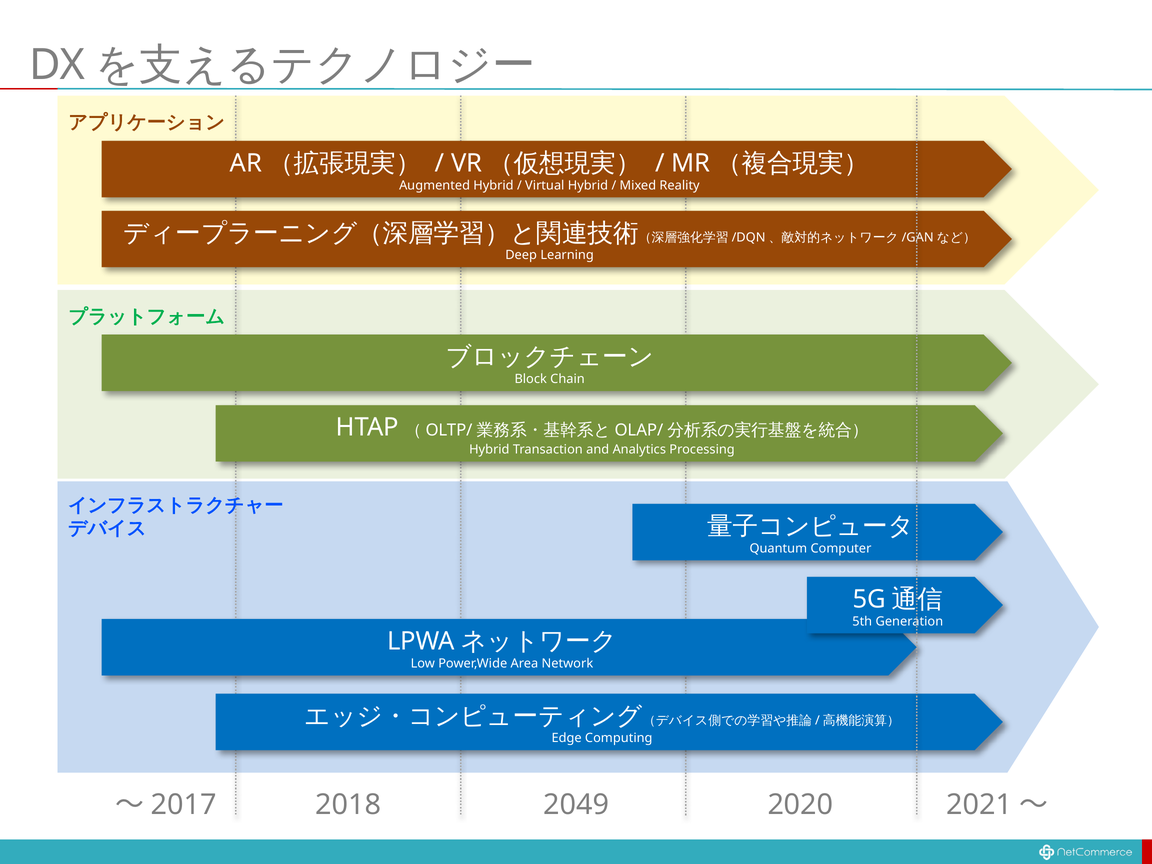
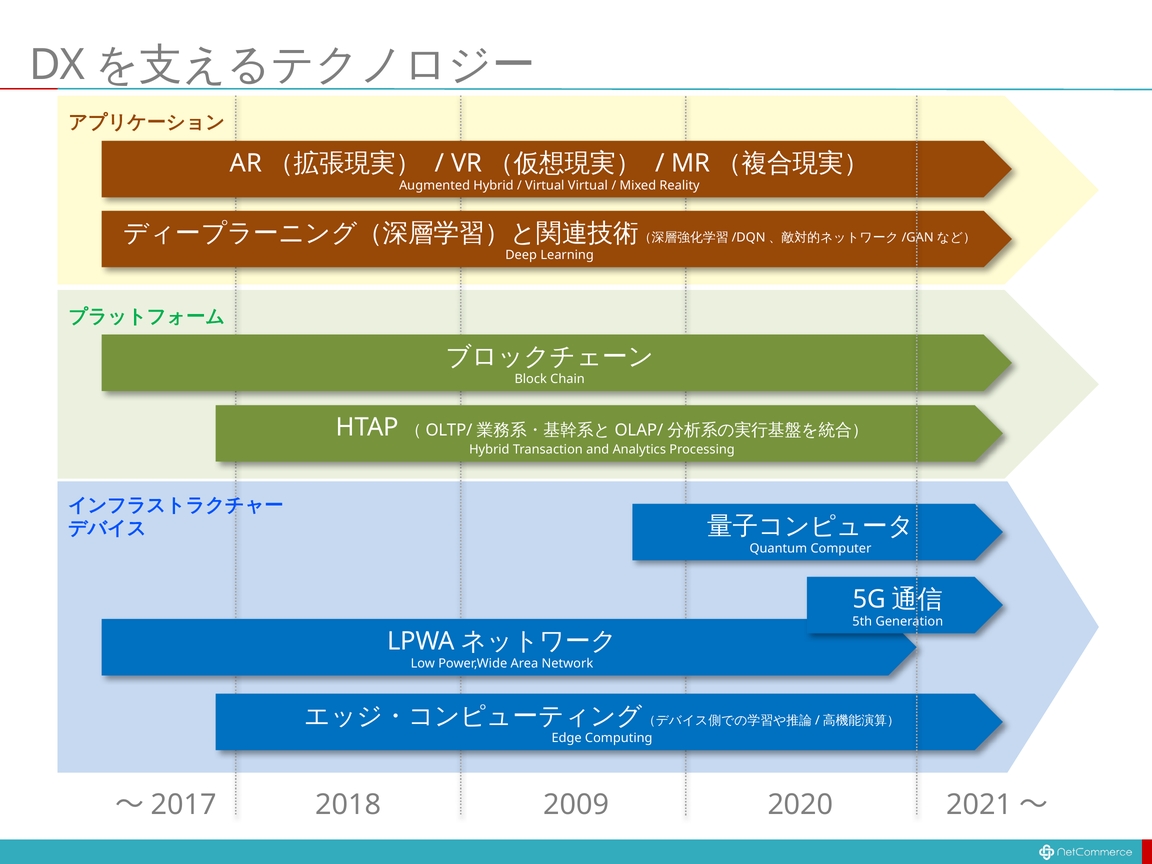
Virtual Hybrid: Hybrid -> Virtual
2049: 2049 -> 2009
